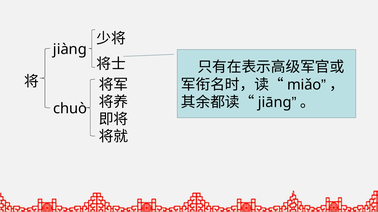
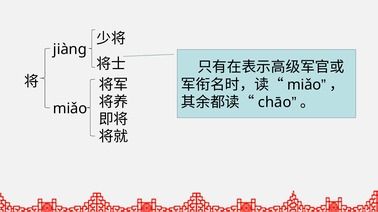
jiāng: jiāng -> chāo
chuò at (70, 109): chuò -> miǎo
